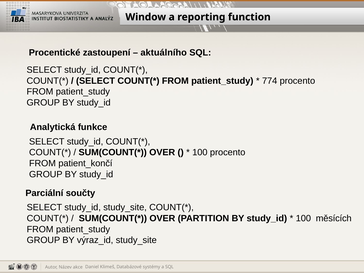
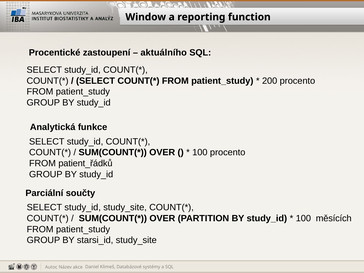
774: 774 -> 200
patient_končí: patient_končí -> patient_řádků
výraz_id: výraz_id -> starsi_id
